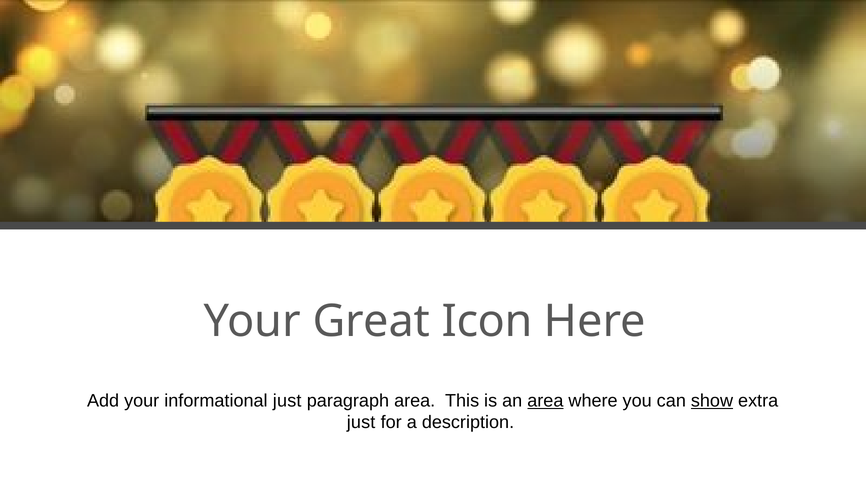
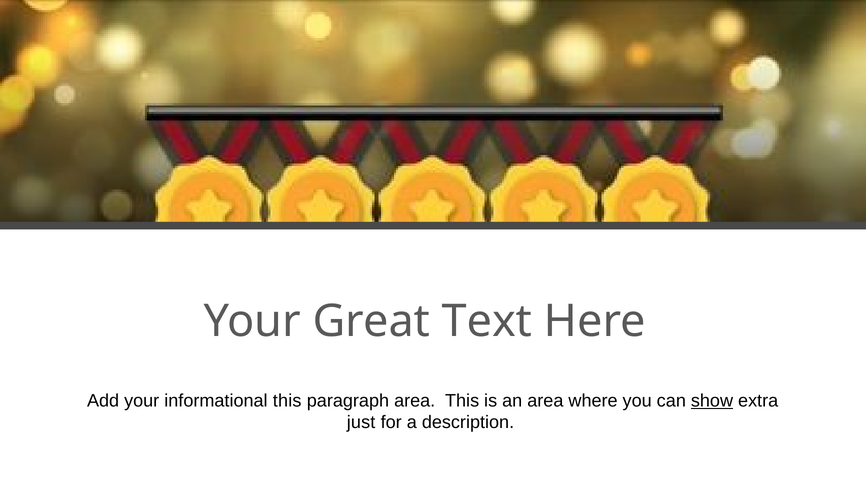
Icon: Icon -> Text
informational just: just -> this
area at (545, 401) underline: present -> none
